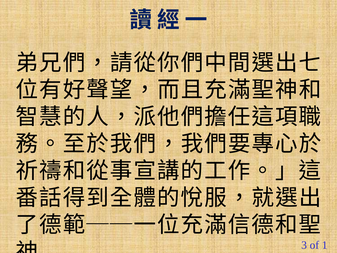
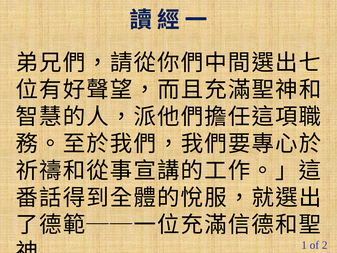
3: 3 -> 1
1: 1 -> 2
